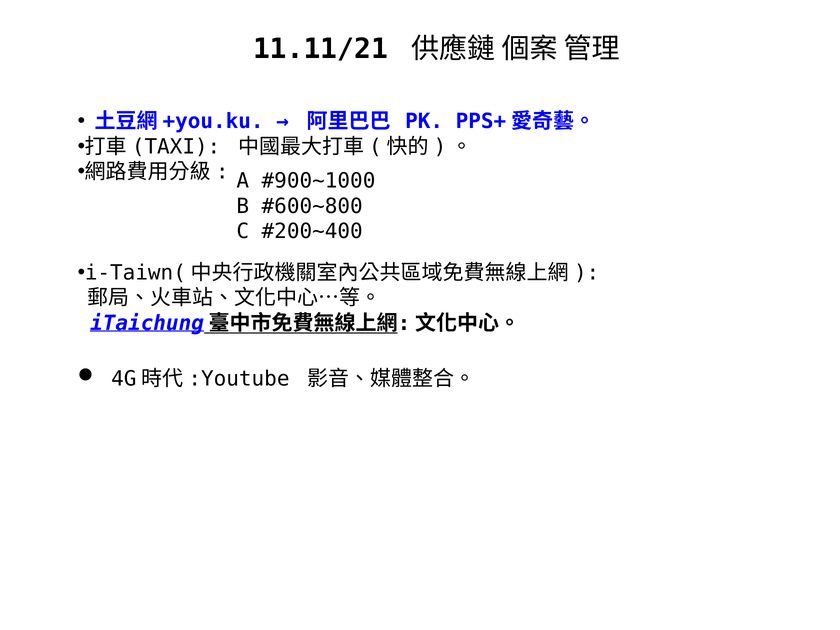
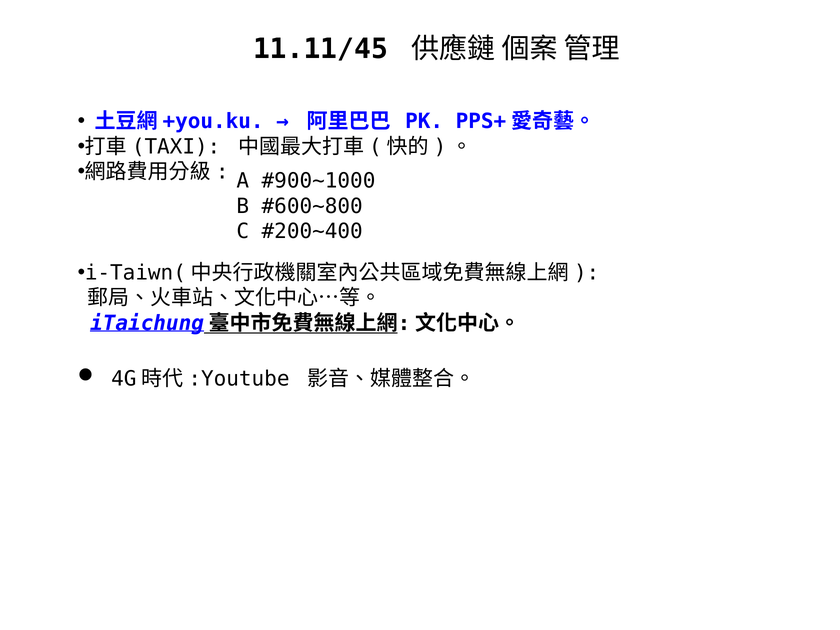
11.11/21: 11.11/21 -> 11.11/45
